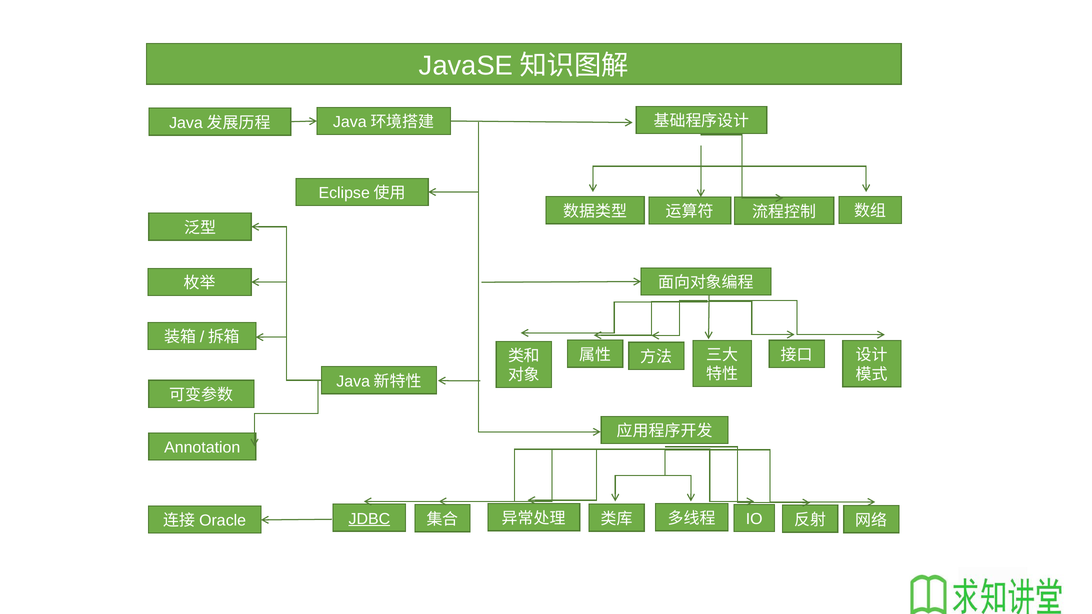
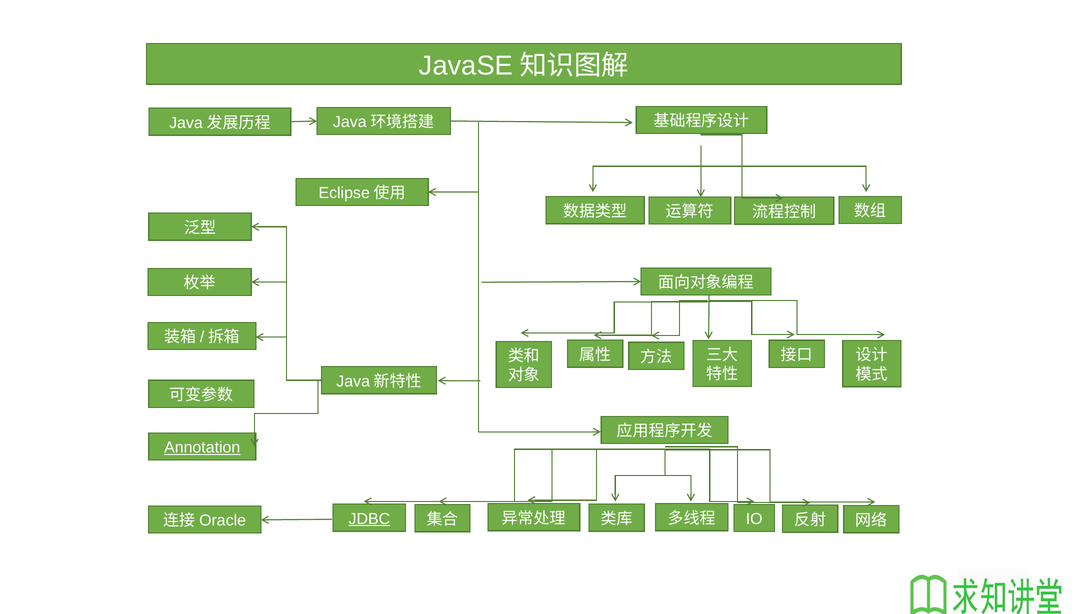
Annotation underline: none -> present
